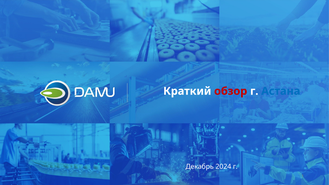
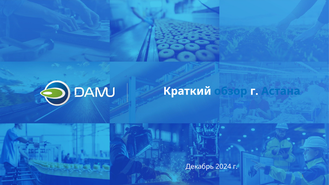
обзор colour: red -> blue
